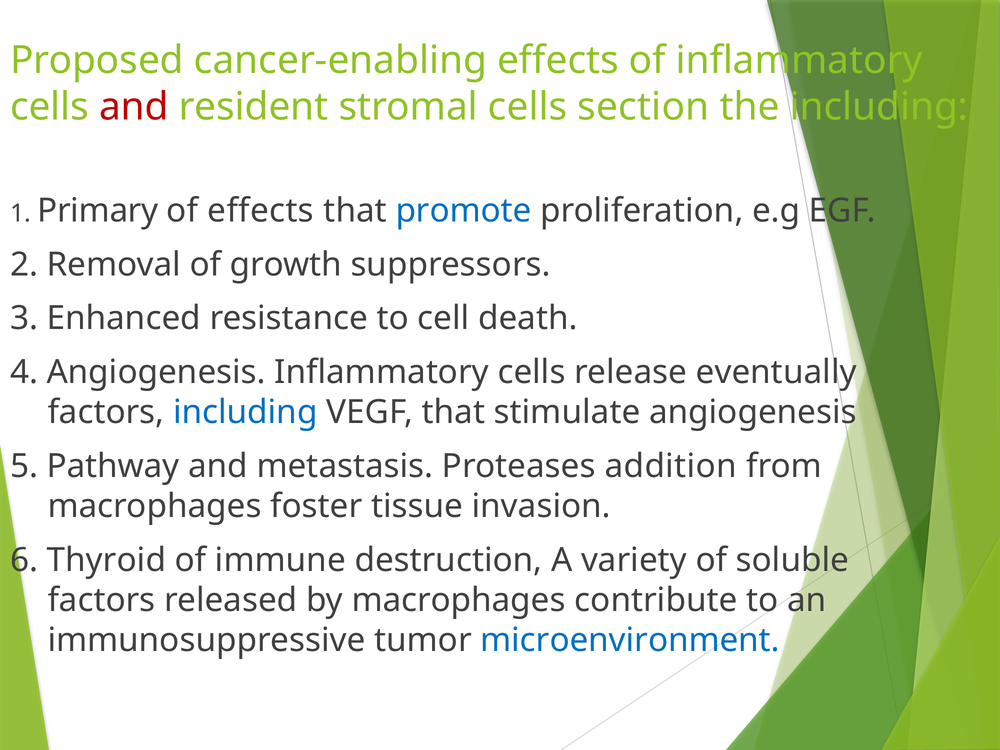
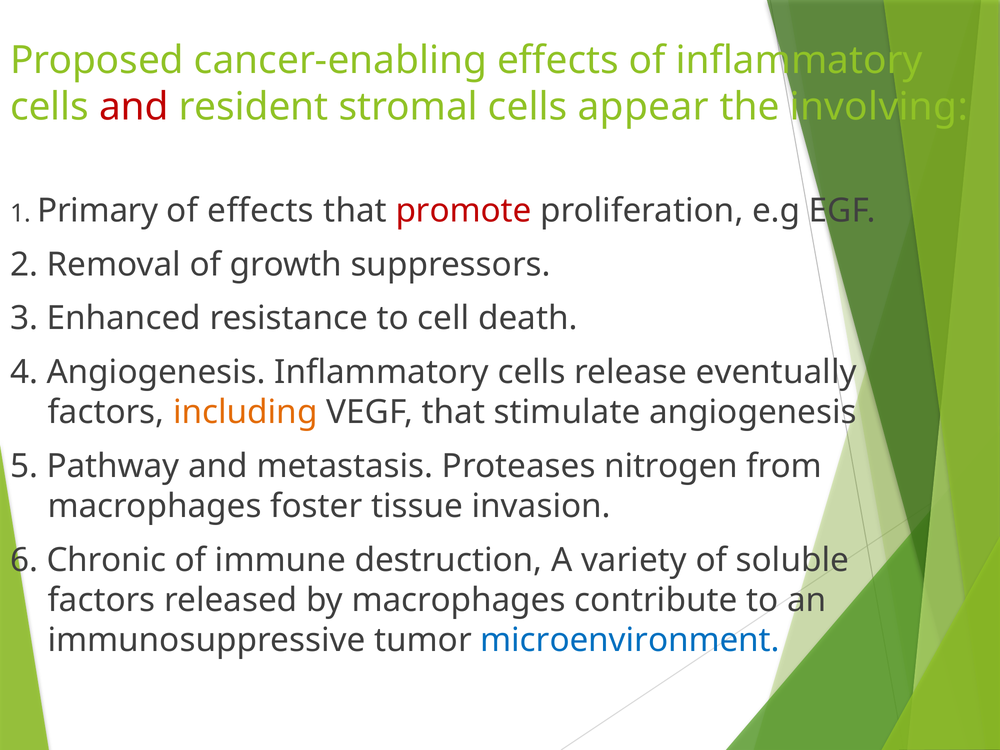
section: section -> appear
the including: including -> involving
promote colour: blue -> red
including at (245, 412) colour: blue -> orange
addition: addition -> nitrogen
Thyroid: Thyroid -> Chronic
